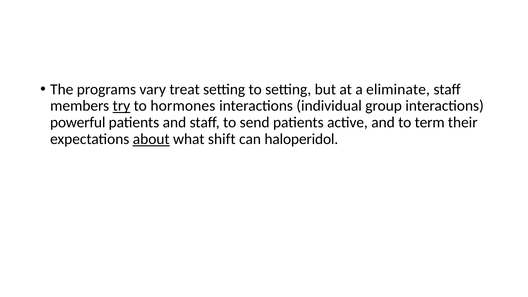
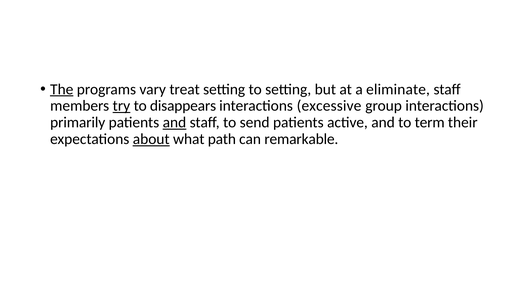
The underline: none -> present
hormones: hormones -> disappears
individual: individual -> excessive
powerful: powerful -> primarily
and at (174, 123) underline: none -> present
shift: shift -> path
haloperidol: haloperidol -> remarkable
